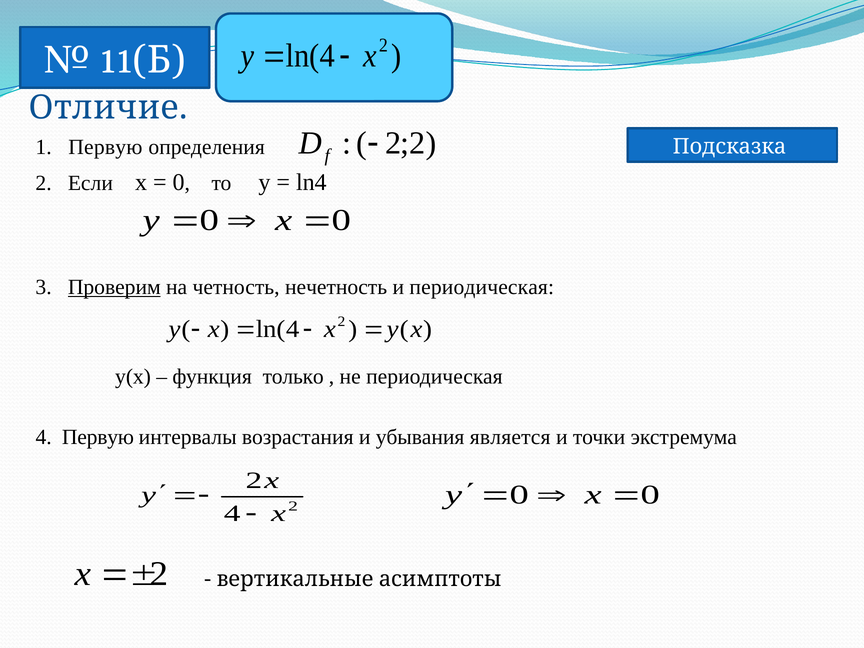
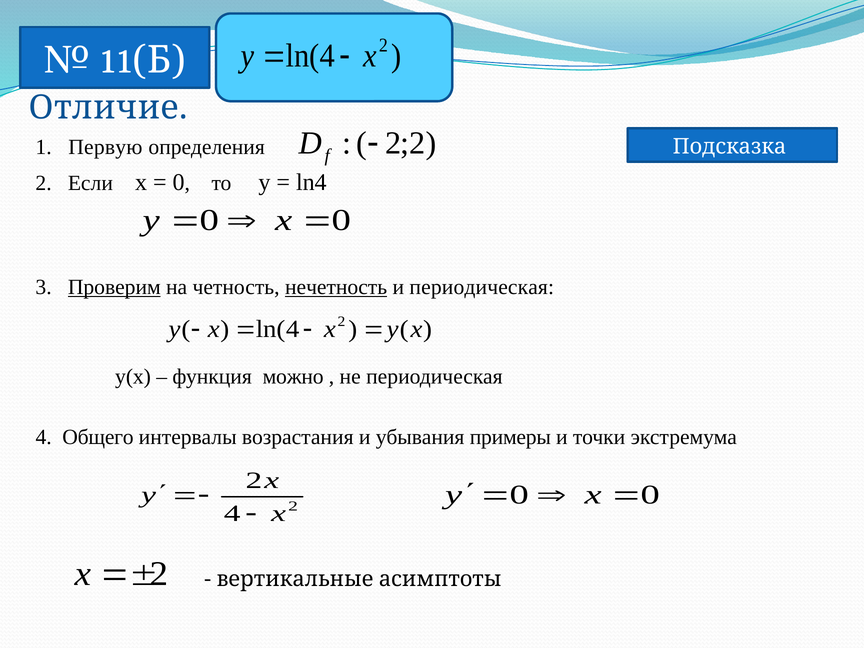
нечетность underline: none -> present
только: только -> можно
4 Первую: Первую -> Общего
является: является -> примеры
